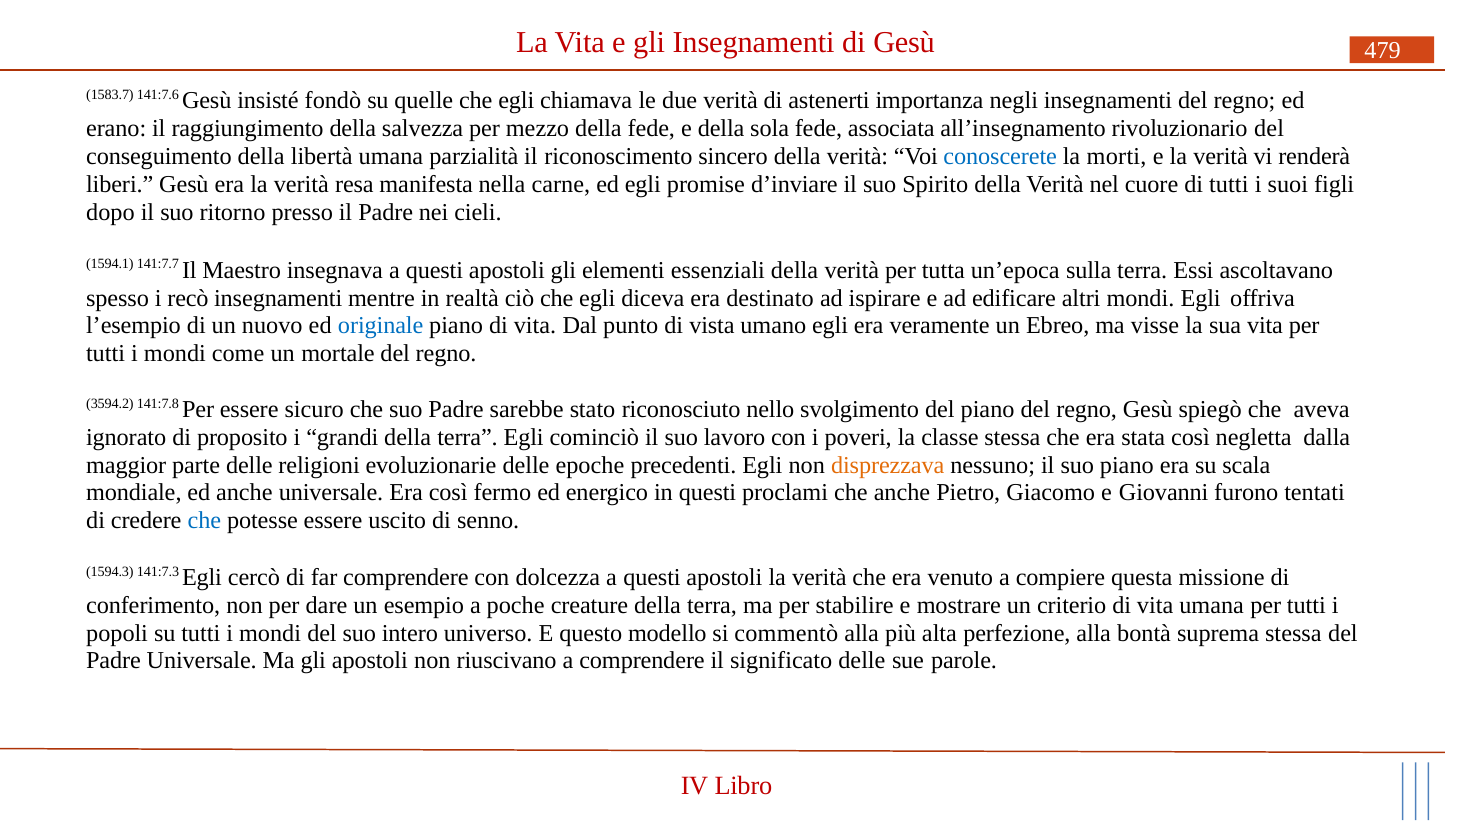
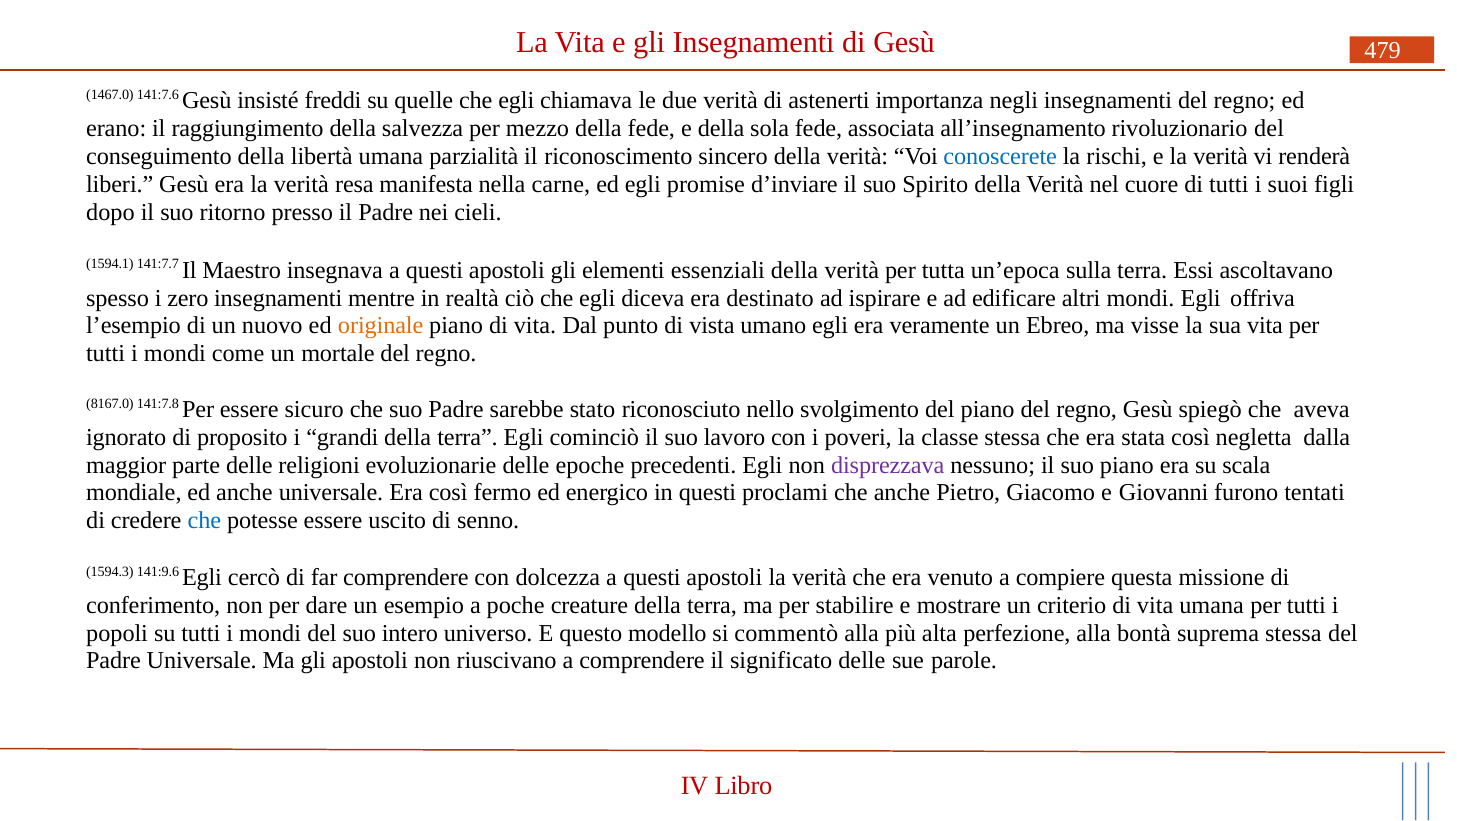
1583.7: 1583.7 -> 1467.0
fondò: fondò -> freddi
morti: morti -> rischi
recò: recò -> zero
originale colour: blue -> orange
3594.2: 3594.2 -> 8167.0
disprezzava colour: orange -> purple
141:7.3: 141:7.3 -> 141:9.6
